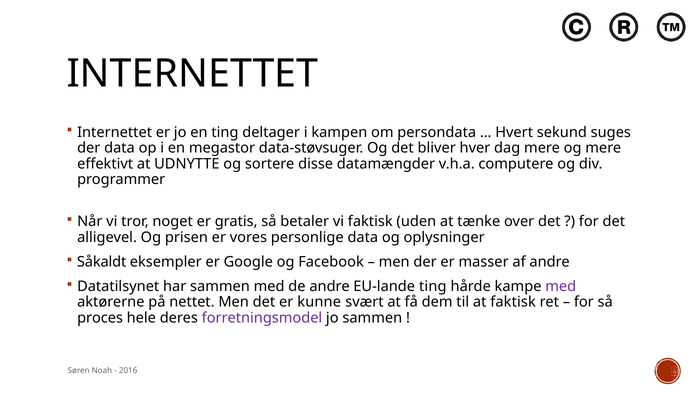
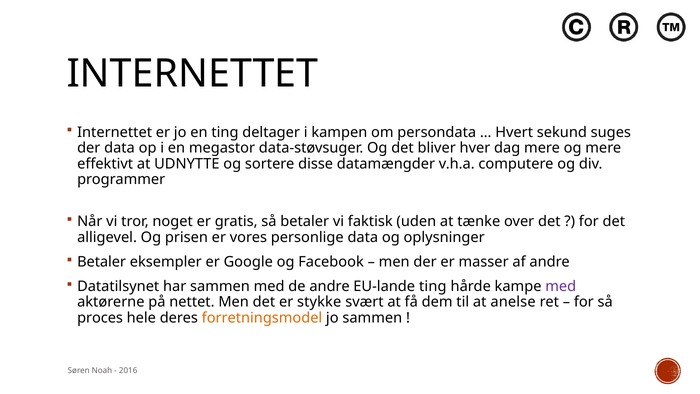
Såkaldt at (102, 262): Såkaldt -> Betaler
kunne: kunne -> stykke
at faktisk: faktisk -> anelse
forretningsmodel colour: purple -> orange
